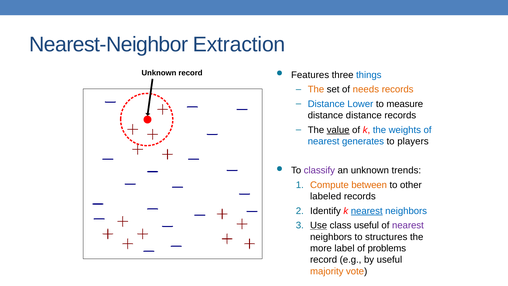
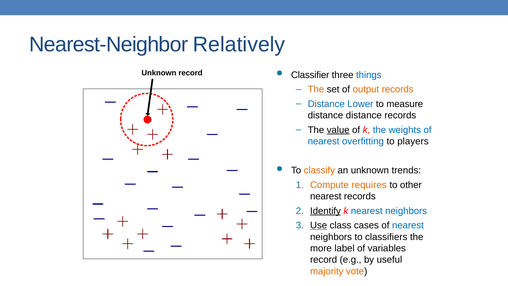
Extraction: Extraction -> Relatively
Features: Features -> Classifier
needs: needs -> output
generates: generates -> overfitting
classify colour: purple -> orange
between: between -> requires
labeled at (326, 196): labeled -> nearest
Identify underline: none -> present
nearest at (367, 211) underline: present -> none
class useful: useful -> cases
nearest at (408, 225) colour: purple -> blue
structures: structures -> classifiers
problems: problems -> variables
